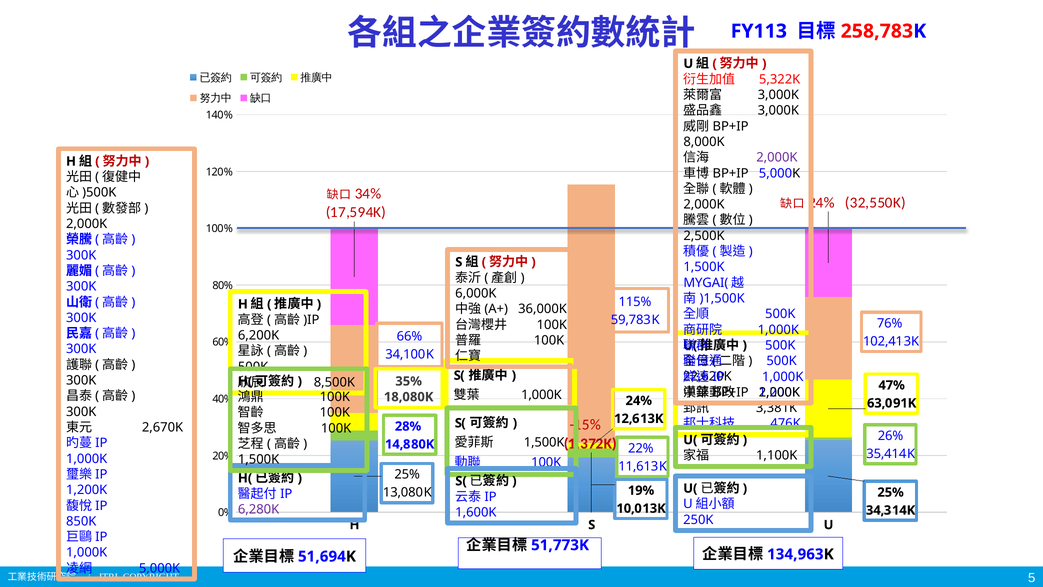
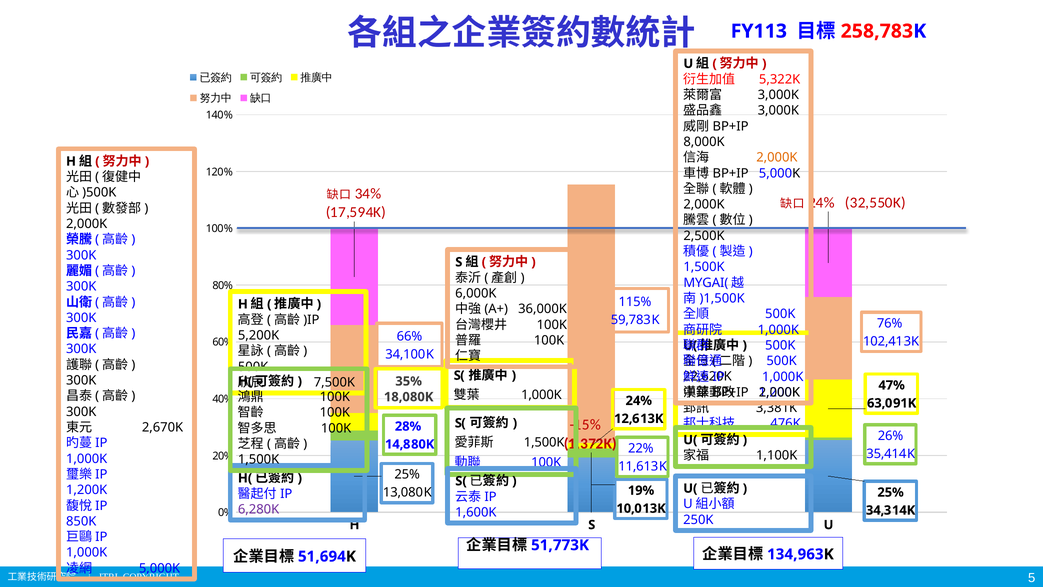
2,000K at (777, 157) colour: purple -> orange
6,200K: 6,200K -> 5,200K
8,500K: 8,500K -> 7,500K
